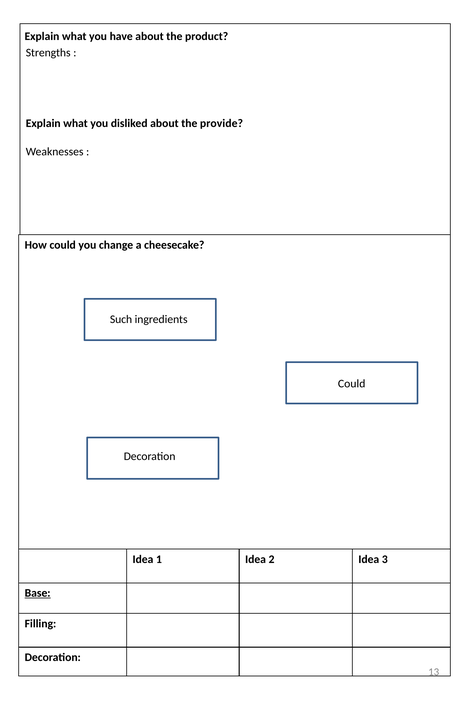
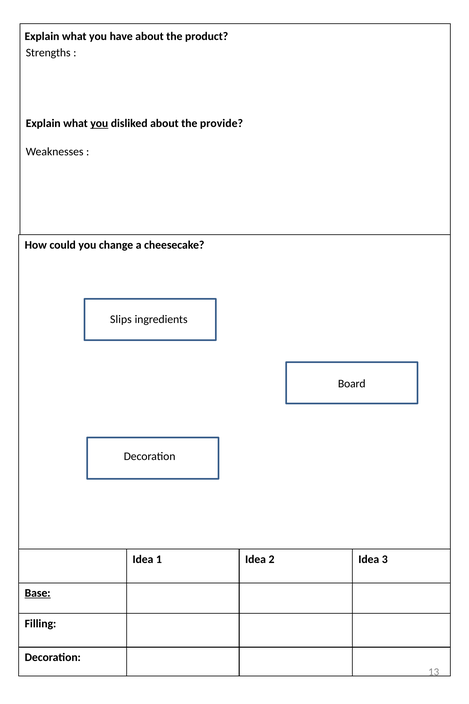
you at (99, 123) underline: none -> present
Such: Such -> Slips
Could at (352, 383): Could -> Board
